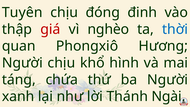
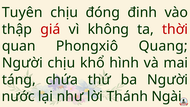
nghèo: nghèo -> không
thời colour: blue -> red
Hương: Hương -> Quang
xanh: xanh -> nước
